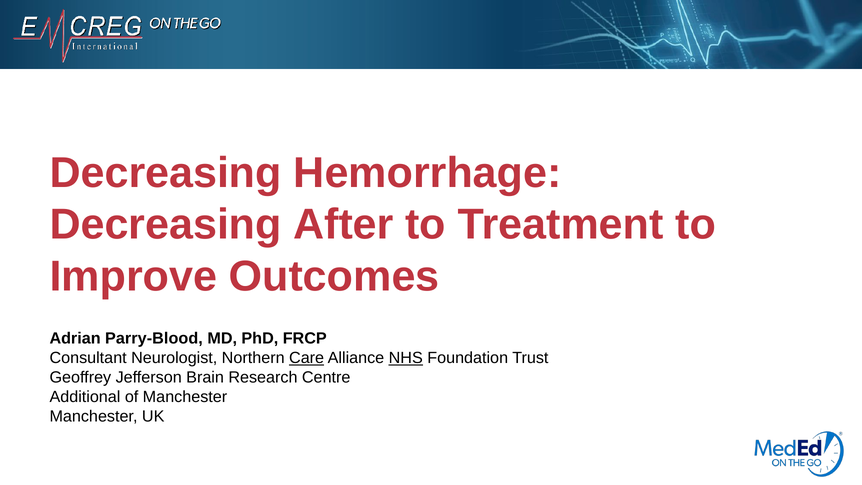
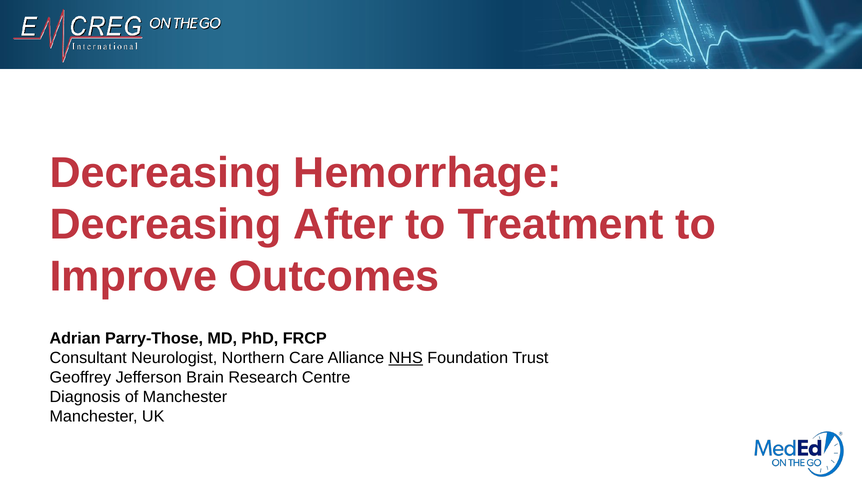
Parry-Blood: Parry-Blood -> Parry-Those
Care underline: present -> none
Additional: Additional -> Diagnosis
